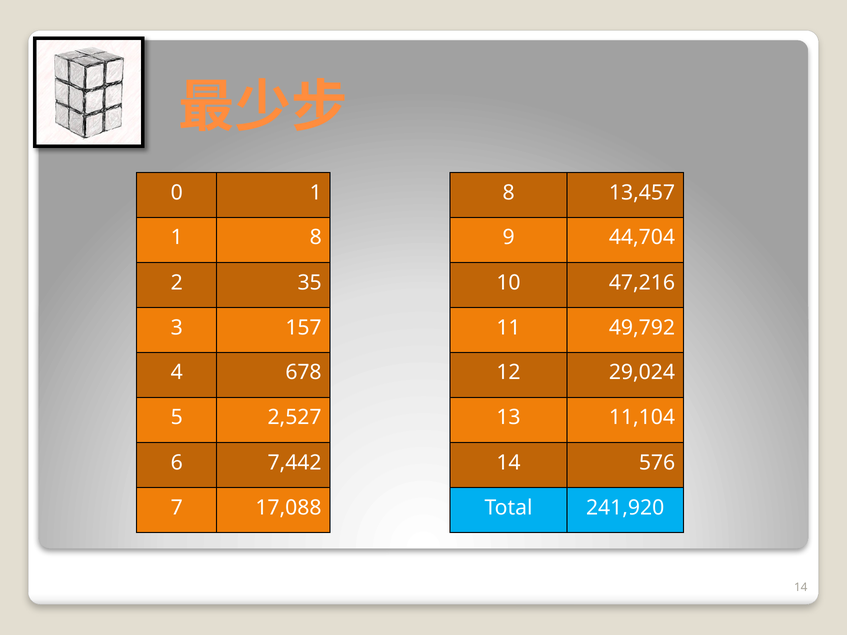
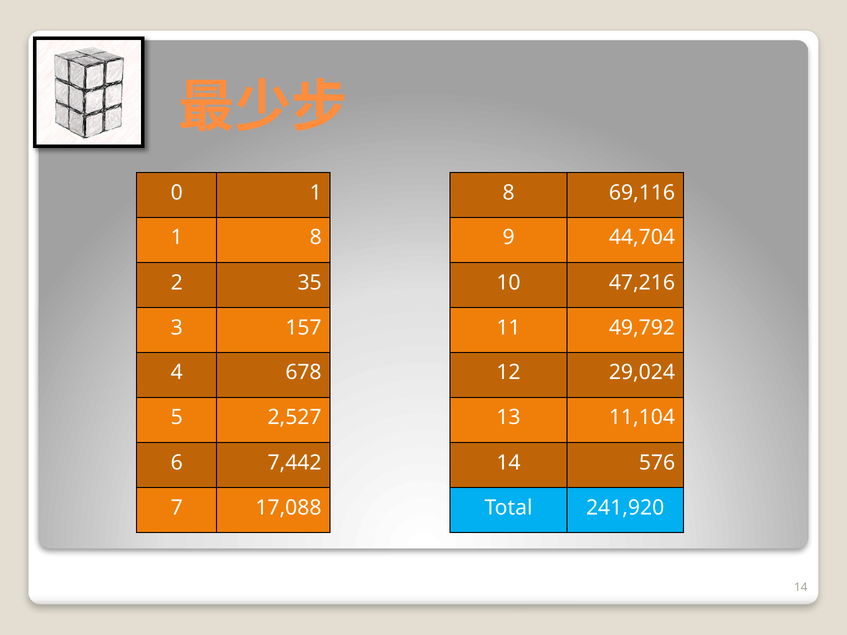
13,457: 13,457 -> 69,116
